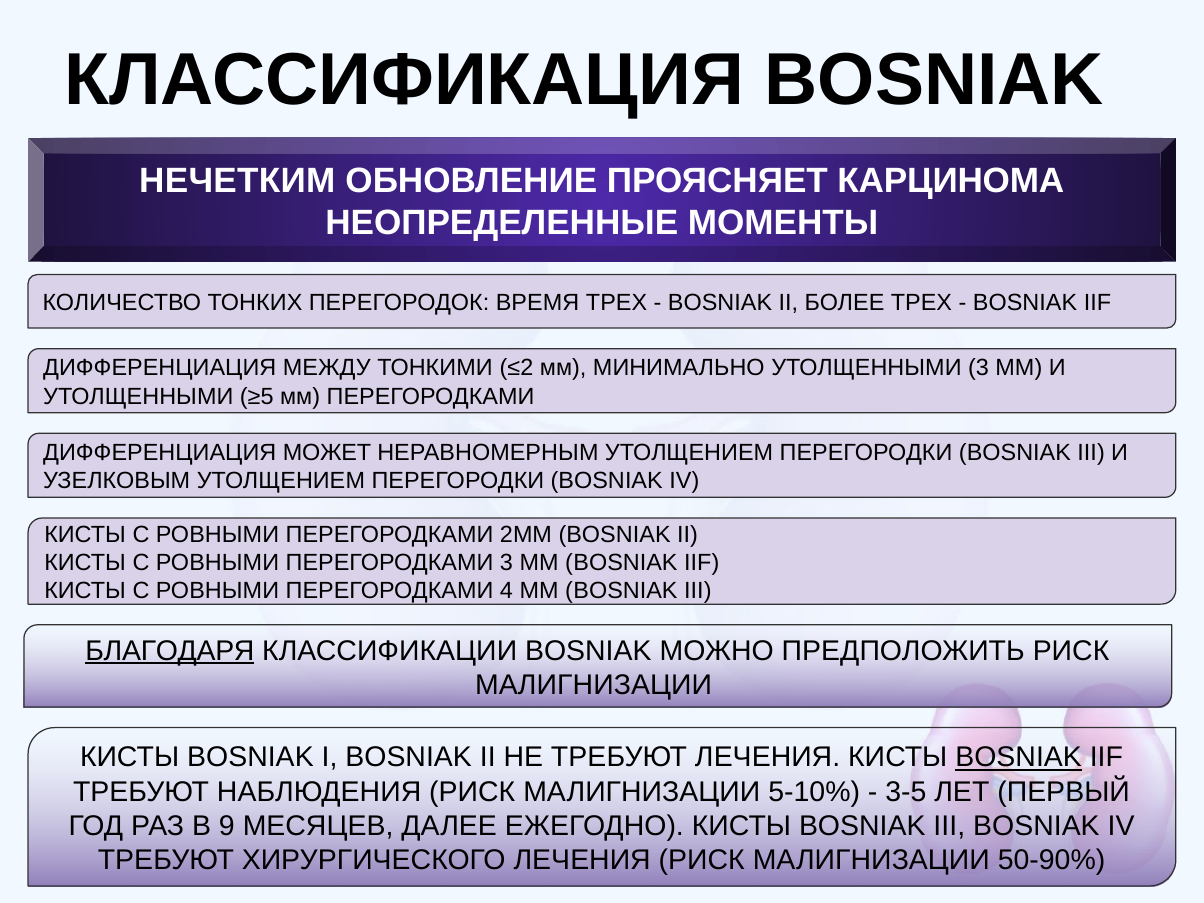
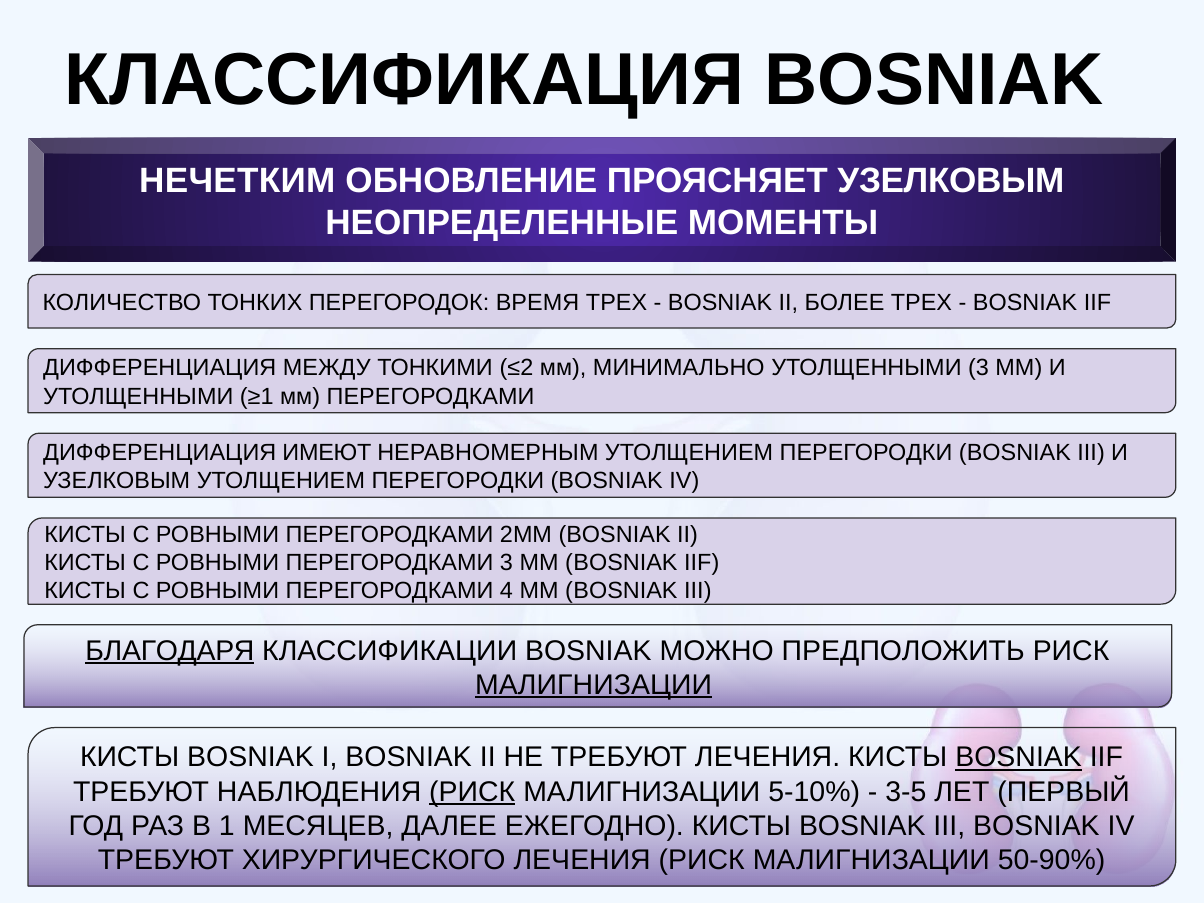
ПРОЯСНЯЕТ КАРЦИНОМА: КАРЦИНОМА -> УЗЕЛКОВЫМ
≥5: ≥5 -> ≥1
МОЖЕТ: МОЖЕТ -> ИМЕЮТ
МАЛИГНИЗАЦИИ at (594, 685) underline: none -> present
РИСК at (472, 792) underline: none -> present
9: 9 -> 1
